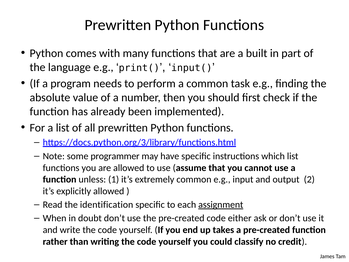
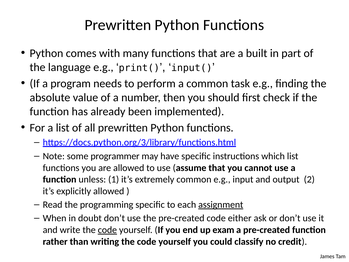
identification: identification -> programming
code at (107, 230) underline: none -> present
takes: takes -> exam
